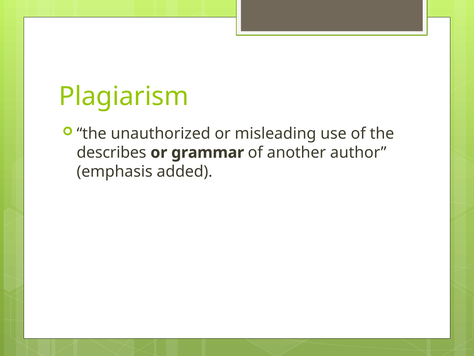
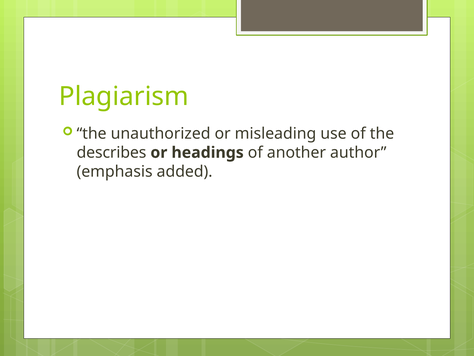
grammar: grammar -> headings
